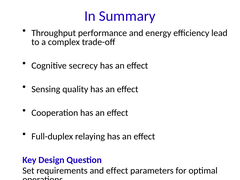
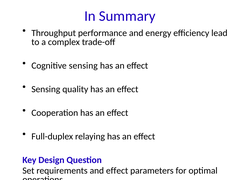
Cognitive secrecy: secrecy -> sensing
